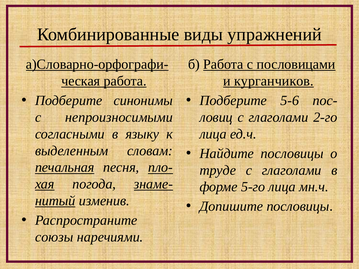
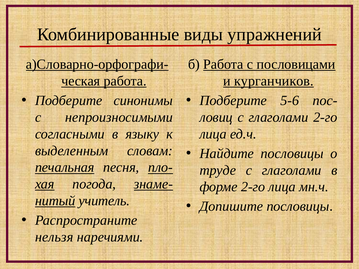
форме 5-го: 5-го -> 2-го
изменив: изменив -> учитель
союзы: союзы -> нельзя
